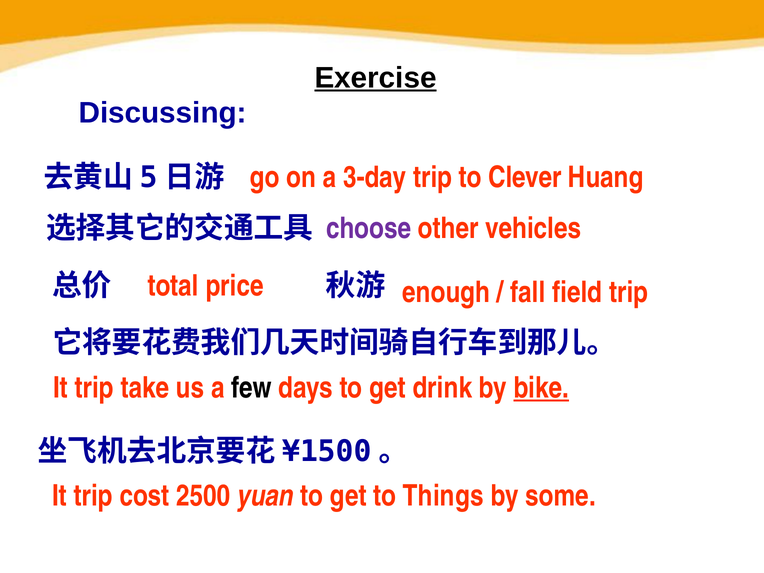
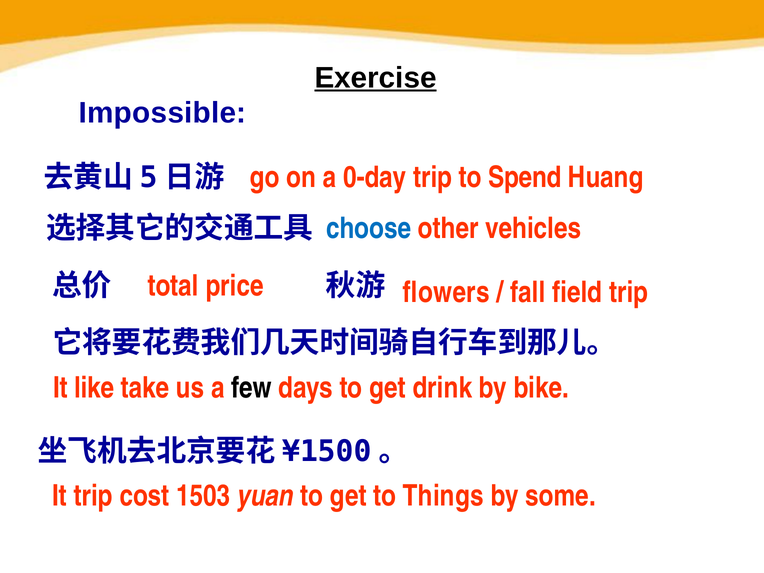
Discussing: Discussing -> Impossible
3-day: 3-day -> 0-day
Clever: Clever -> Spend
choose colour: purple -> blue
enough: enough -> flowers
trip at (94, 388): trip -> like
bike underline: present -> none
2500: 2500 -> 1503
